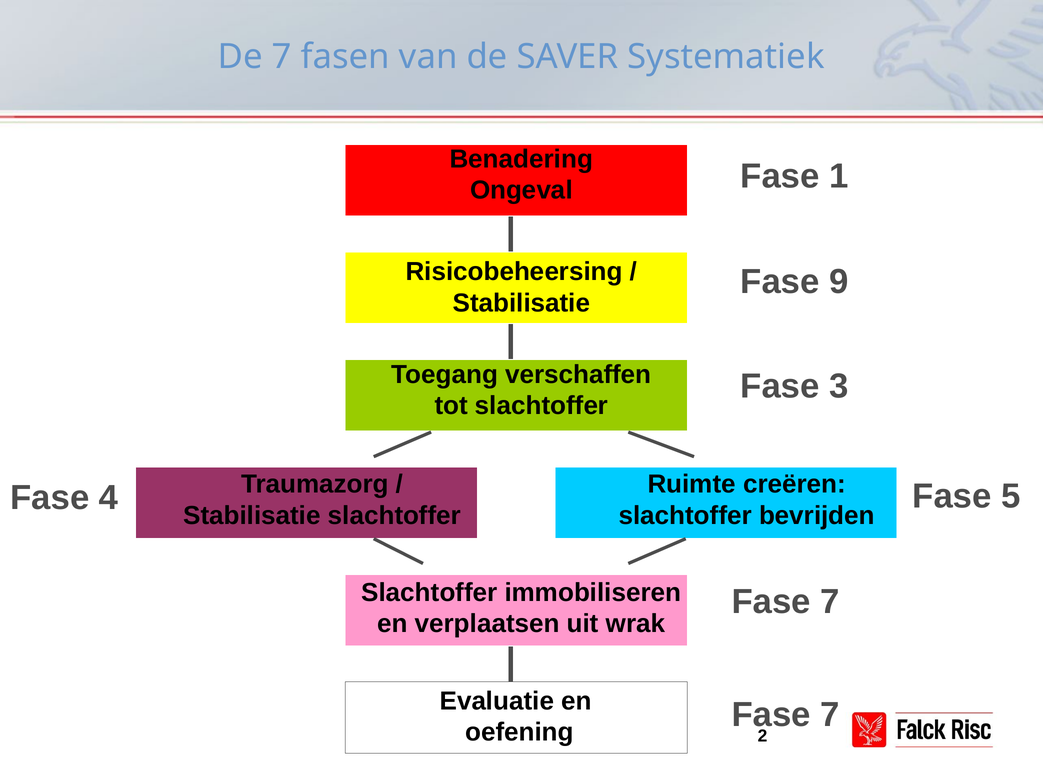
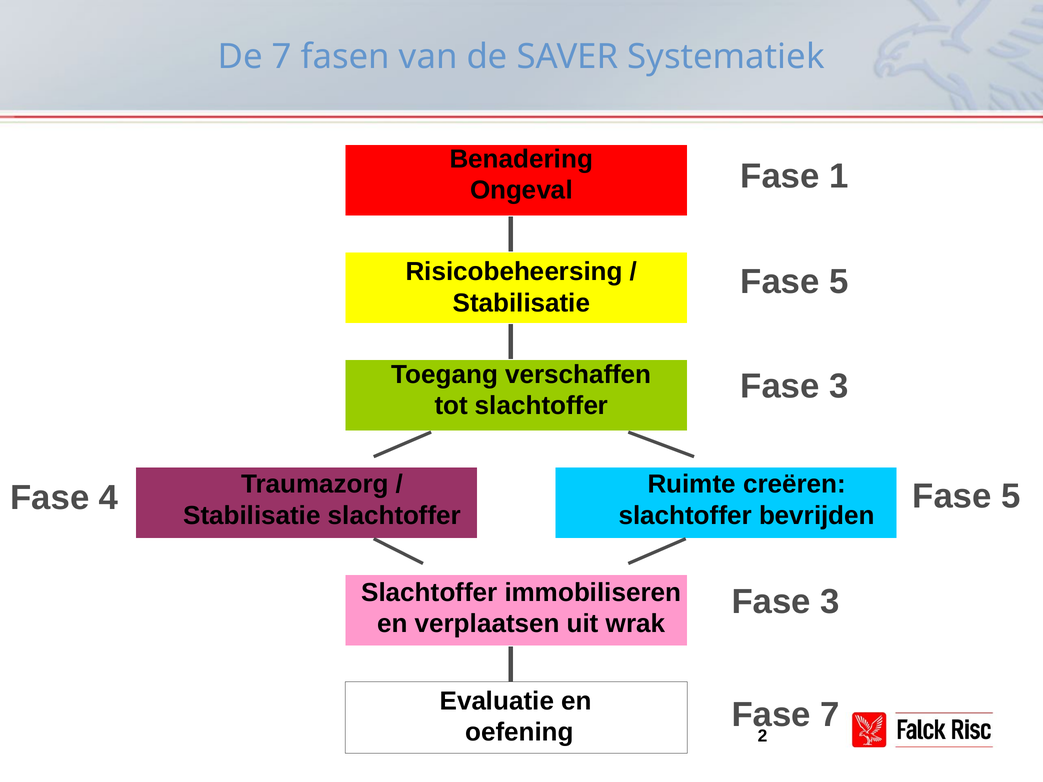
9 at (839, 282): 9 -> 5
7 at (830, 602): 7 -> 3
